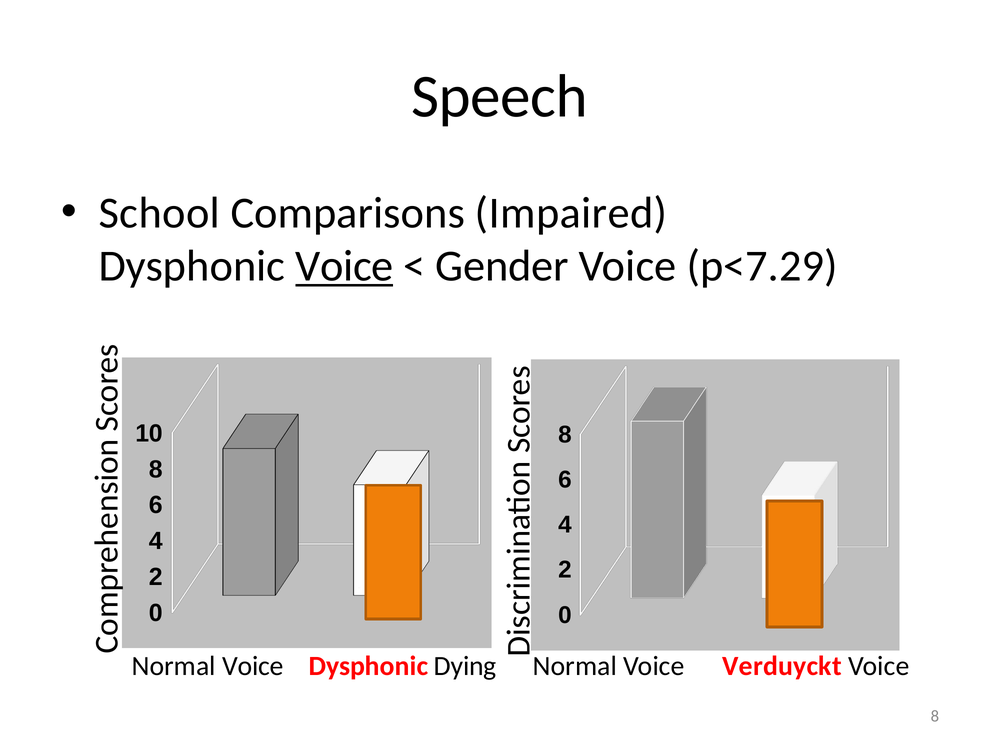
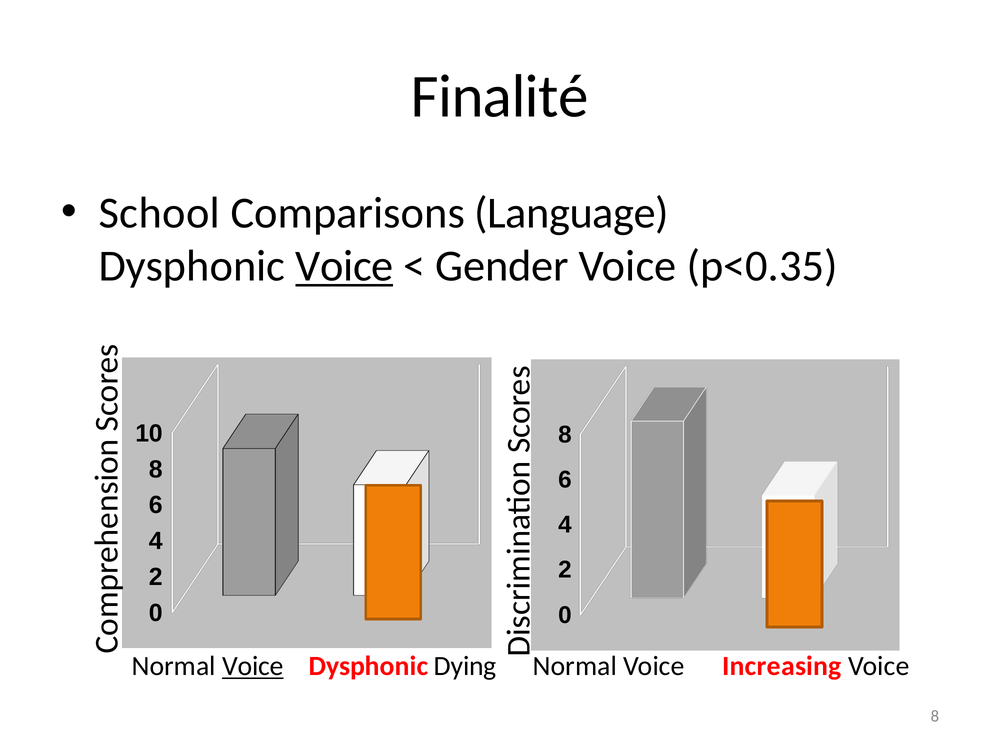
Speech: Speech -> Finalité
Impaired: Impaired -> Language
p<7.29: p<7.29 -> p<0.35
Voice at (253, 666) underline: none -> present
Verduyckt: Verduyckt -> Increasing
